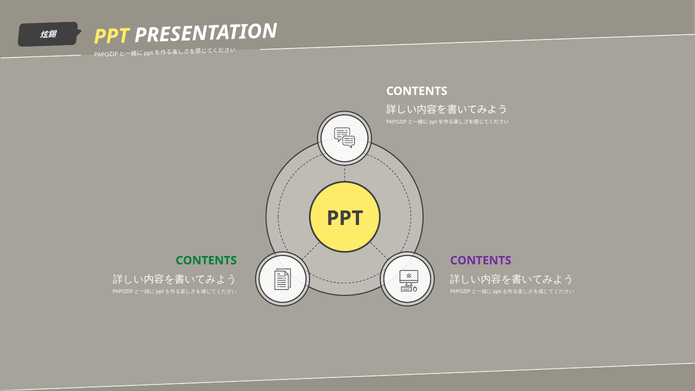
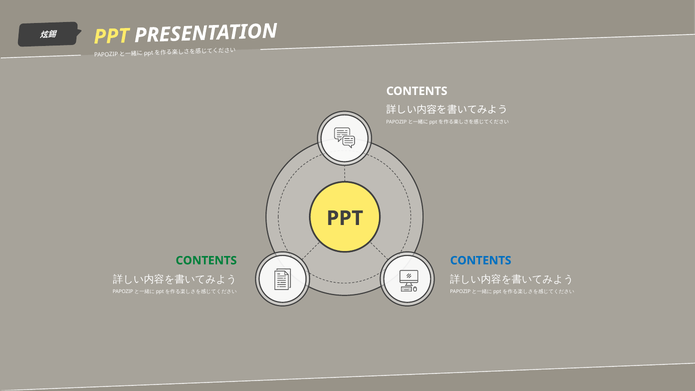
CONTENTS at (481, 260) colour: purple -> blue
